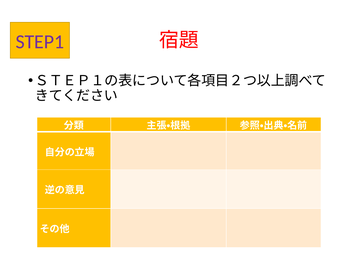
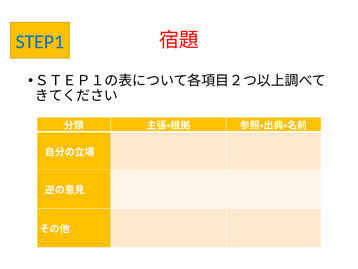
STEP1 colour: purple -> blue
